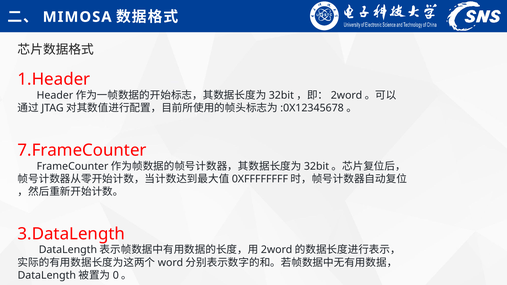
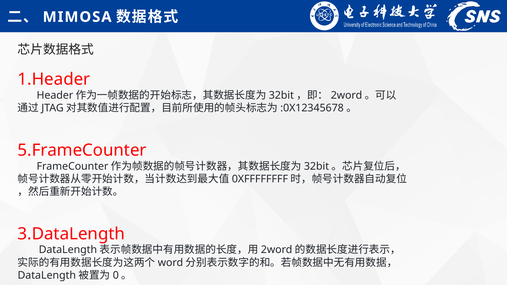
7.FrameCounter: 7.FrameCounter -> 5.FrameCounter
